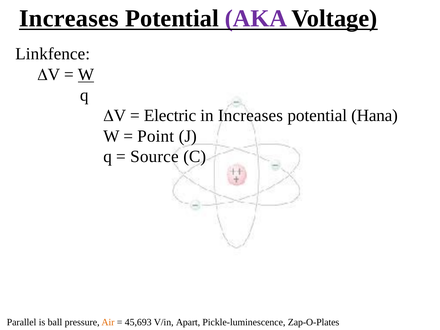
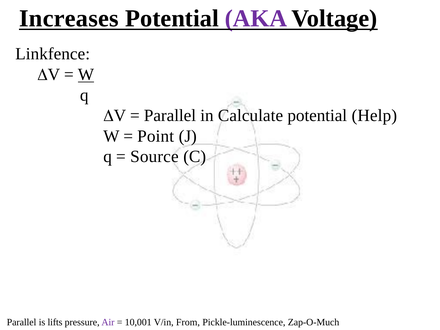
Electric at (170, 116): Electric -> Parallel
in Increases: Increases -> Calculate
Hana: Hana -> Help
ball: ball -> lifts
Air colour: orange -> purple
45,693: 45,693 -> 10,001
Apart: Apart -> From
Zap-O-Plates: Zap-O-Plates -> Zap-O-Much
